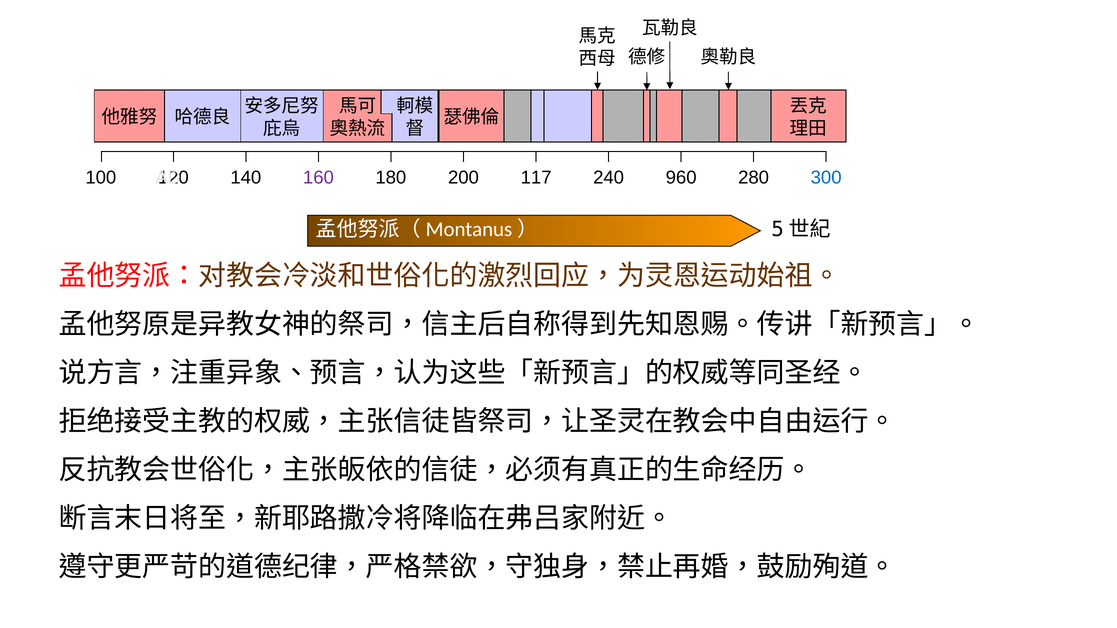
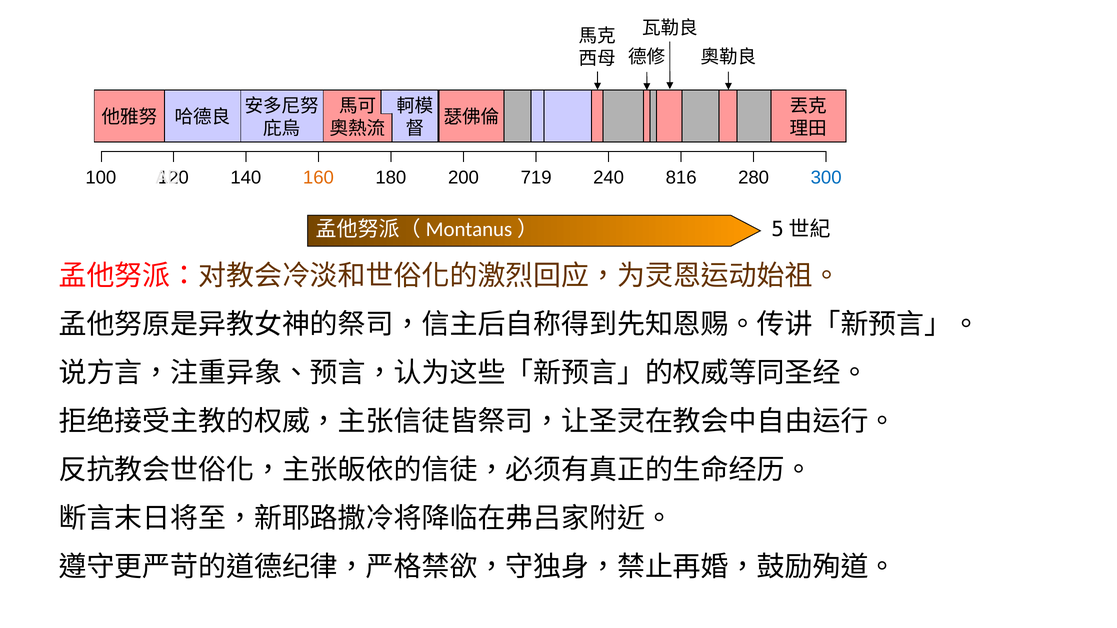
160 colour: purple -> orange
117: 117 -> 719
960: 960 -> 816
